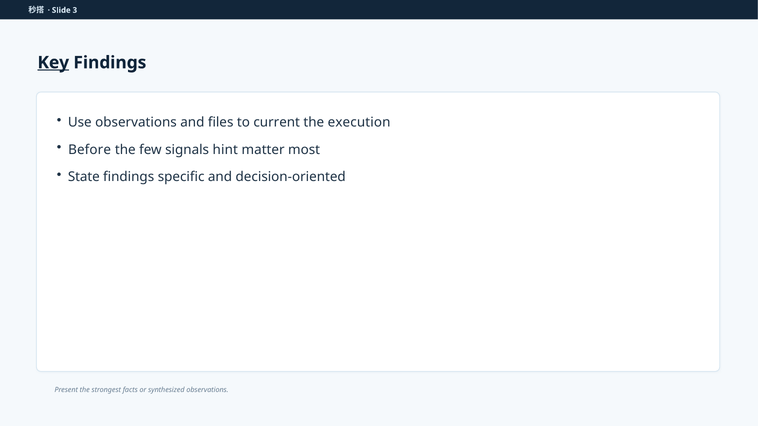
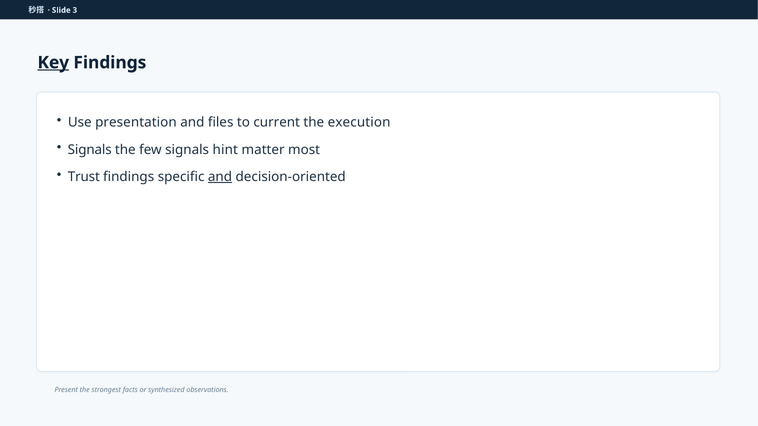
Use observations: observations -> presentation
Before at (90, 150): Before -> Signals
State: State -> Trust
and at (220, 177) underline: none -> present
